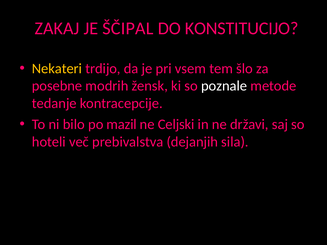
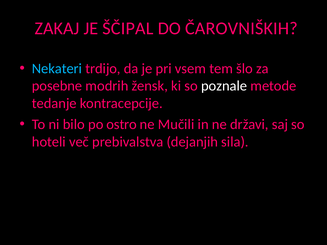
KONSTITUCIJO: KONSTITUCIJO -> ČAROVNIŠKIH
Nekateri colour: yellow -> light blue
mazil: mazil -> ostro
Celjski: Celjski -> Mučili
